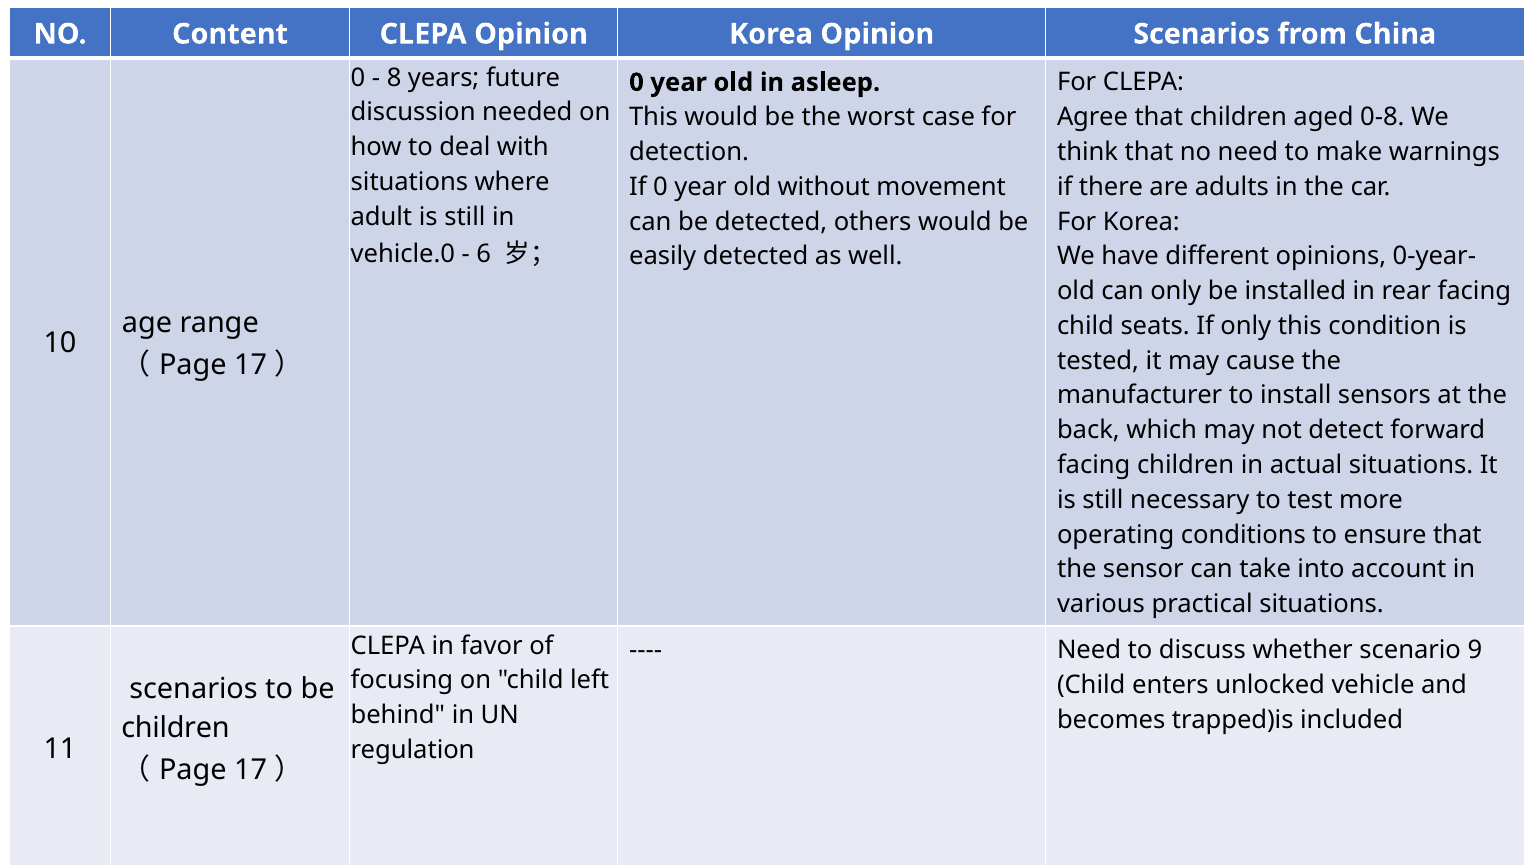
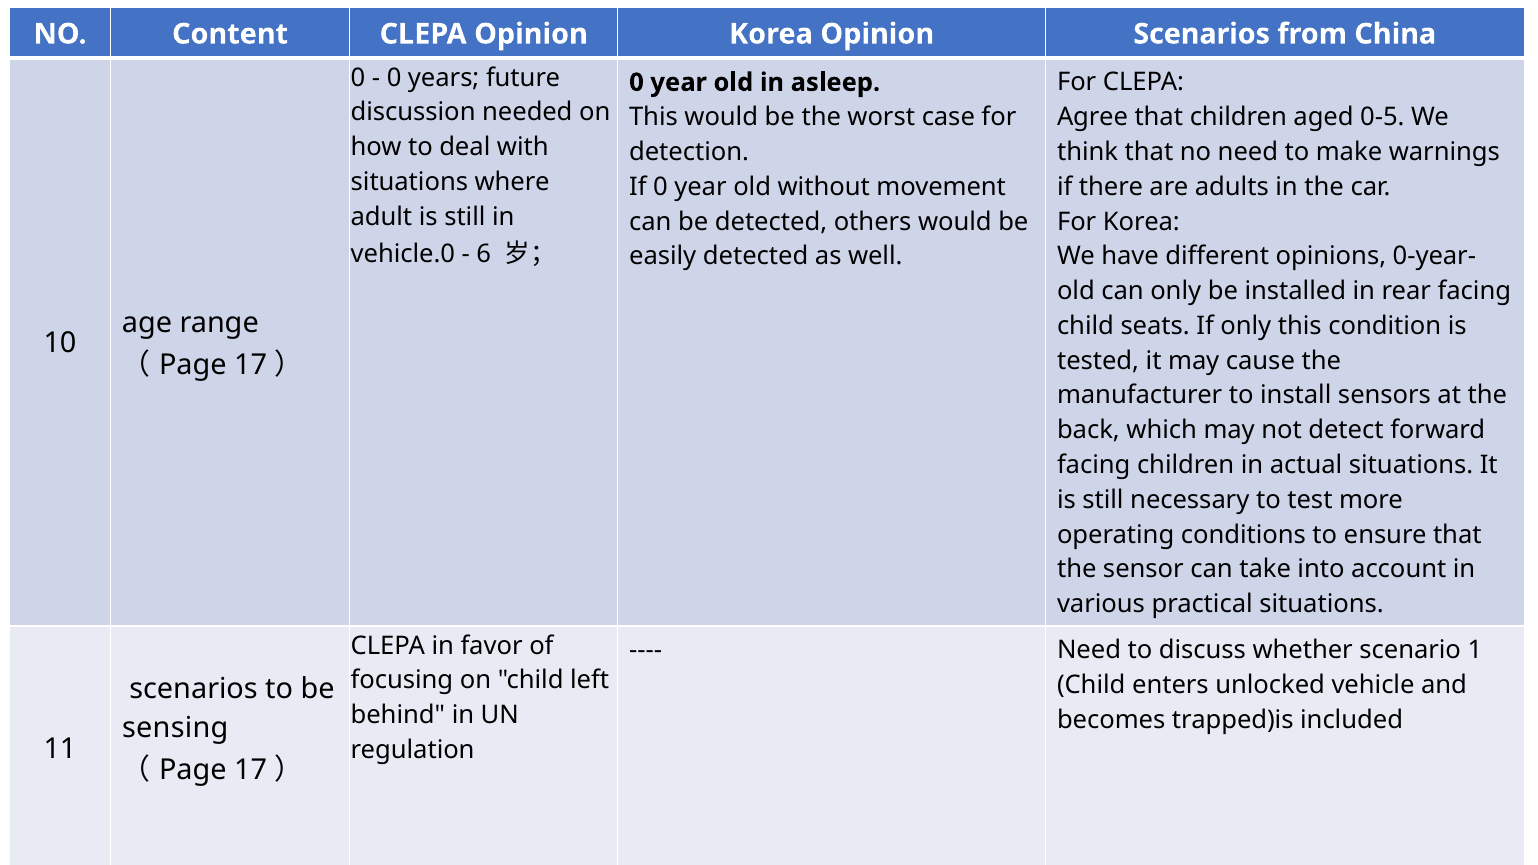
8 at (394, 78): 8 -> 0
0-8: 0-8 -> 0-5
9: 9 -> 1
children at (176, 728): children -> sensing
